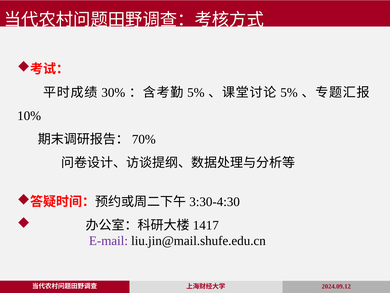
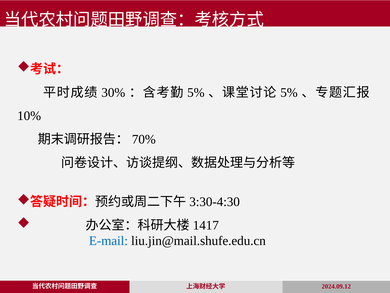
E-mail colour: purple -> blue
